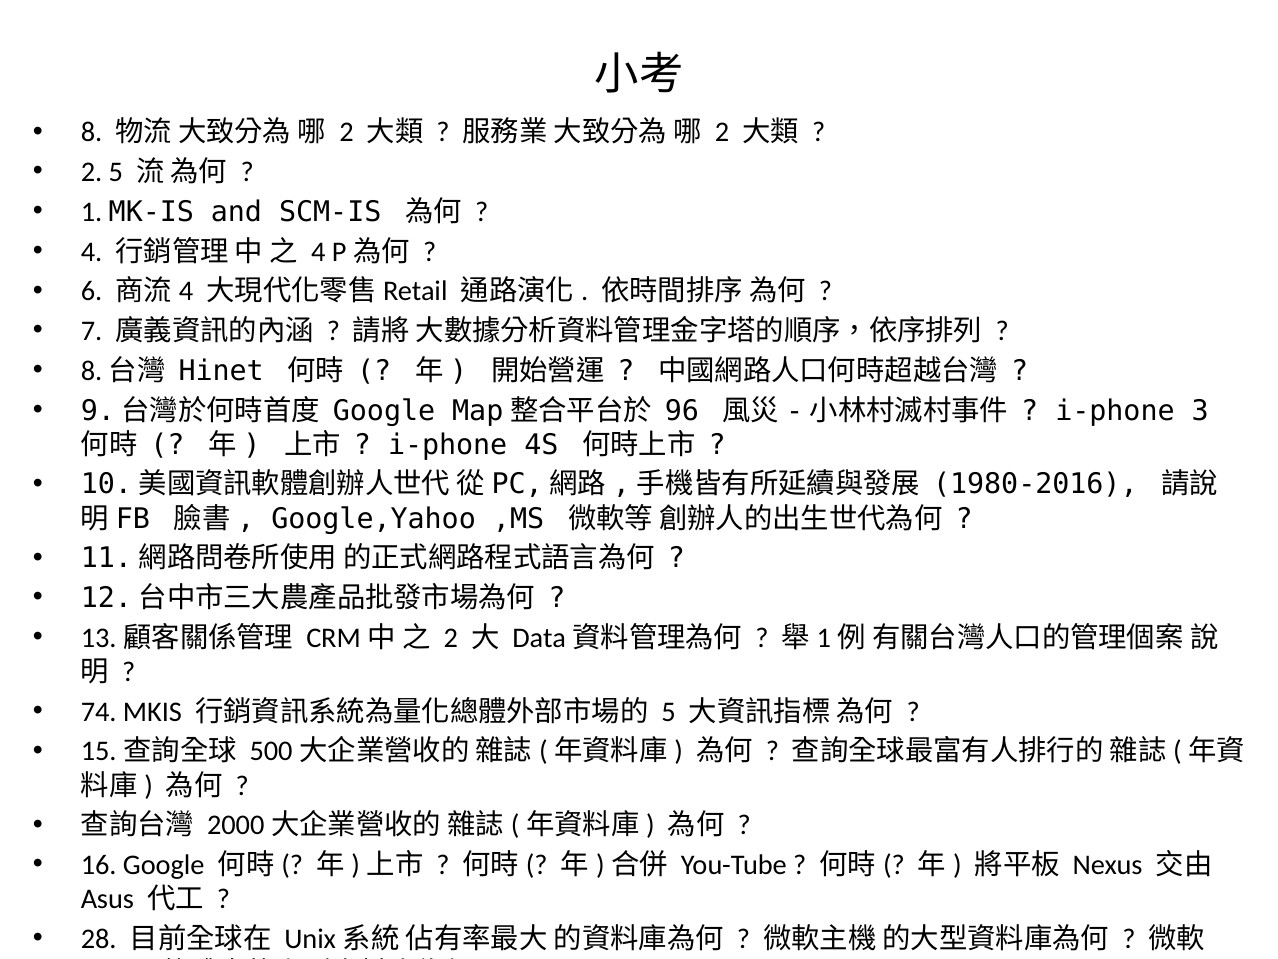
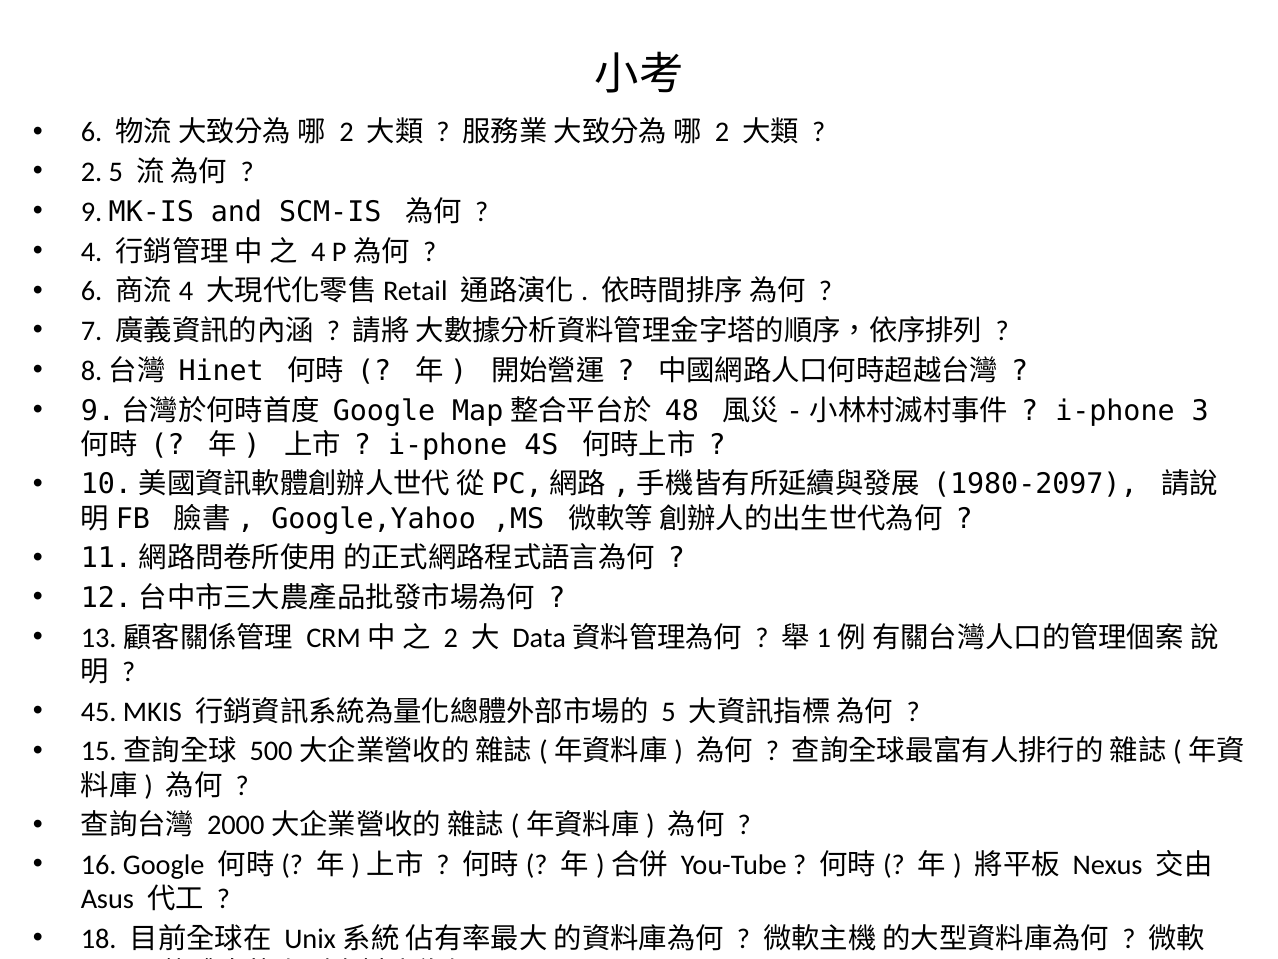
8 at (92, 132): 8 -> 6
1: 1 -> 9
96: 96 -> 48
1980-2016: 1980-2016 -> 1980-2097
74: 74 -> 45
28: 28 -> 18
